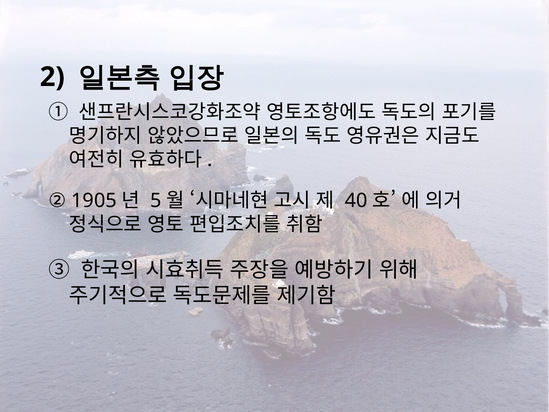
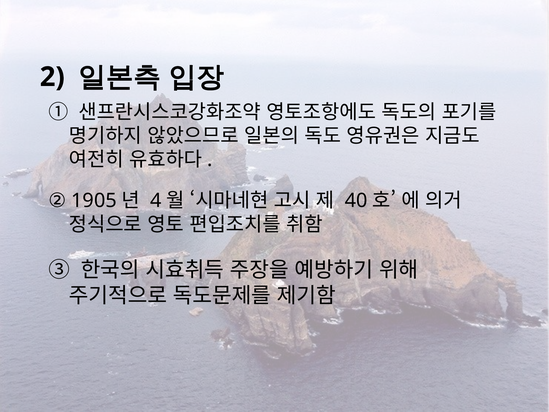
5: 5 -> 4
